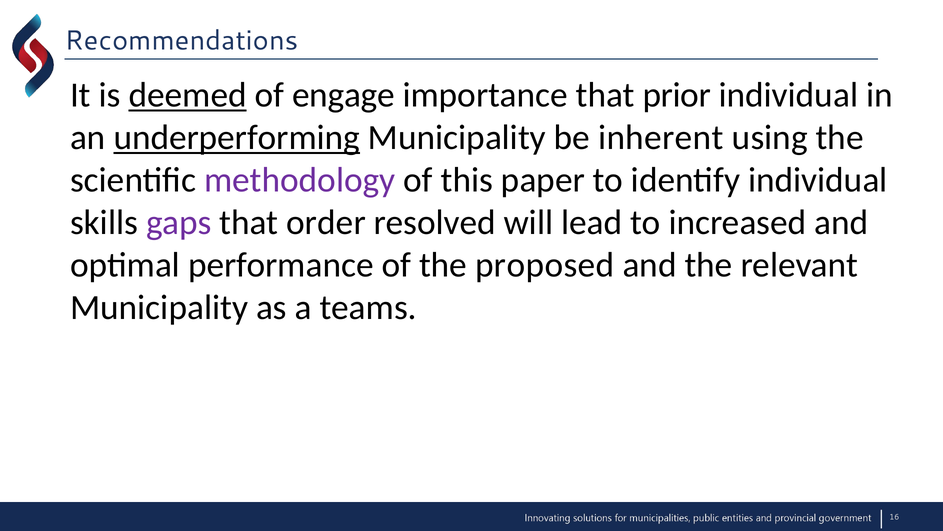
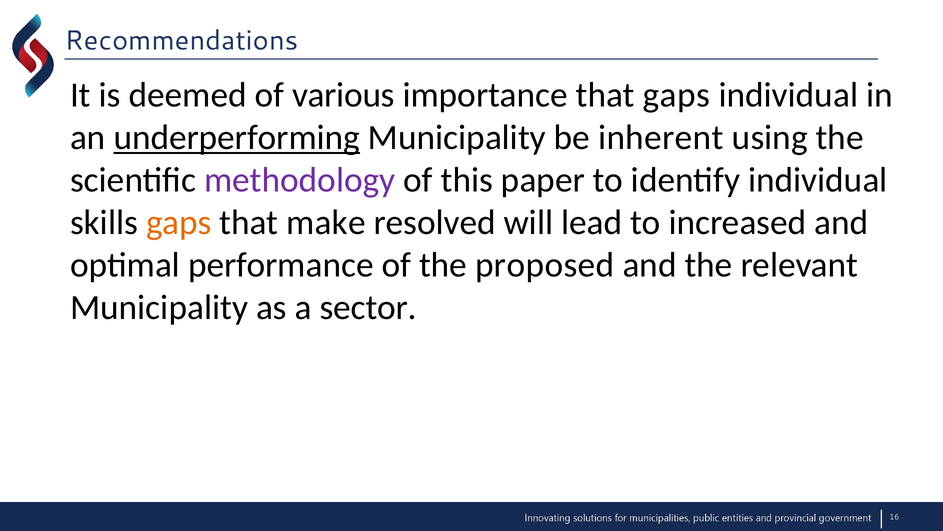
deemed underline: present -> none
engage: engage -> various
that prior: prior -> gaps
gaps at (179, 222) colour: purple -> orange
order: order -> make
teams: teams -> sector
